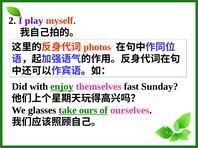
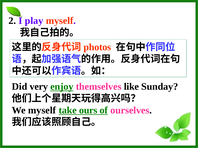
with: with -> very
fast: fast -> like
We glasses: glasses -> myself
